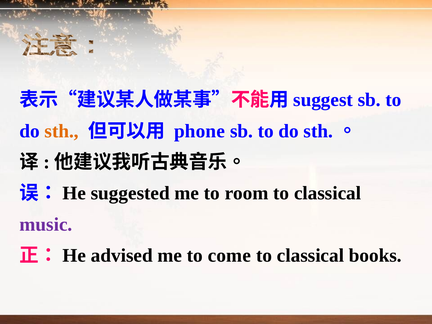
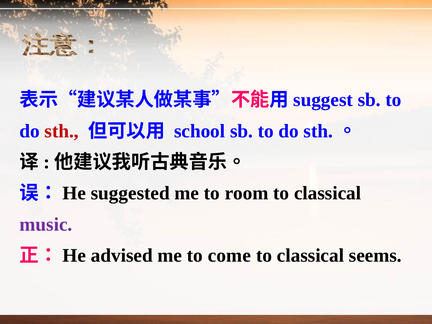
sth at (62, 131) colour: orange -> red
phone: phone -> school
books: books -> seems
